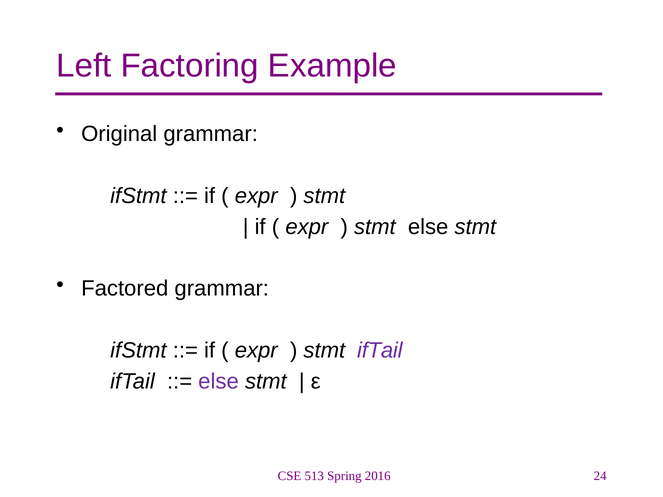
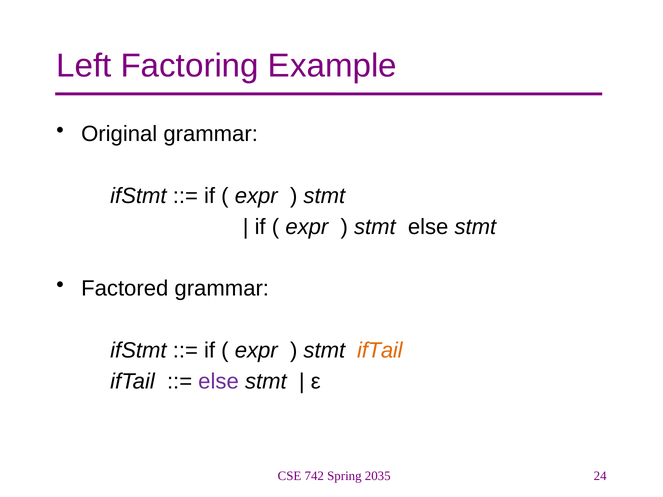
ifTail at (380, 351) colour: purple -> orange
513: 513 -> 742
2016: 2016 -> 2035
